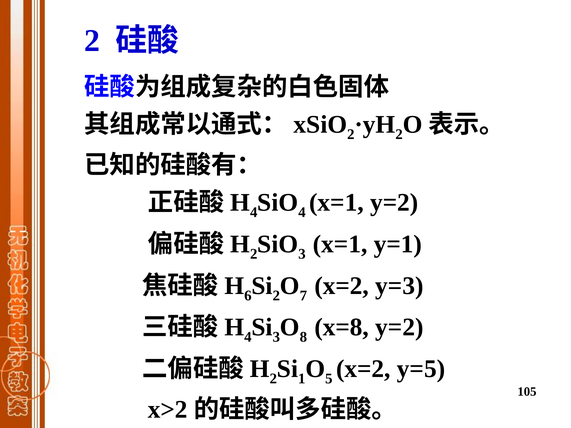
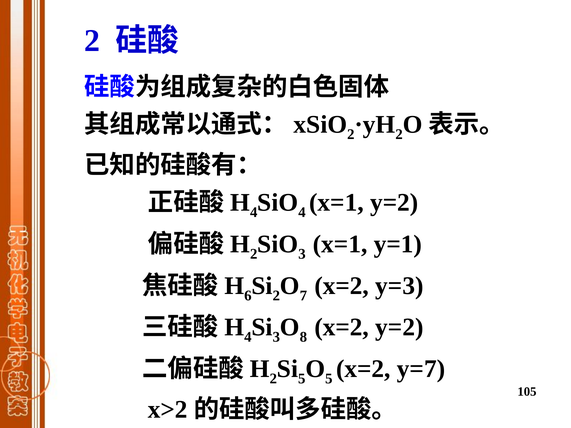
x=8 at (342, 327): x=8 -> x=2
1 at (302, 379): 1 -> 5
y=5: y=5 -> y=7
